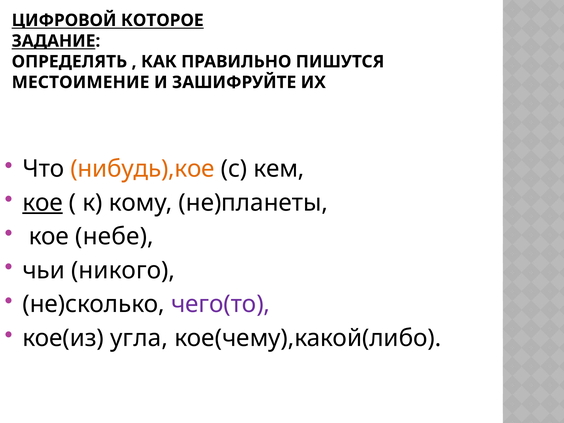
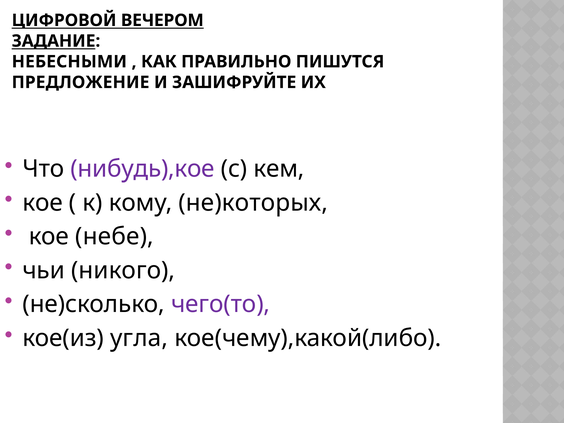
КОТОРОЕ: КОТОРОЕ -> ВЕЧЕРОМ
ОПРЕДЕЛЯТЬ: ОПРЕДЕЛЯТЬ -> НЕБЕСНЫМИ
МЕСТОИМЕНИЕ: МЕСТОИМЕНИЕ -> ПРЕДЛОЖЕНИЕ
нибудь),кое colour: orange -> purple
кое at (43, 203) underline: present -> none
не)планеты: не)планеты -> не)которых
